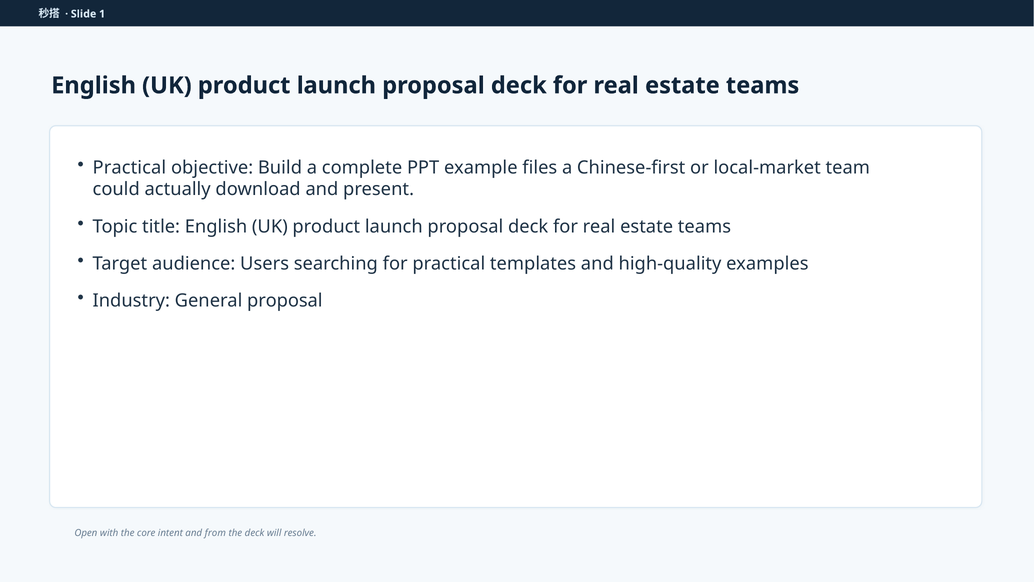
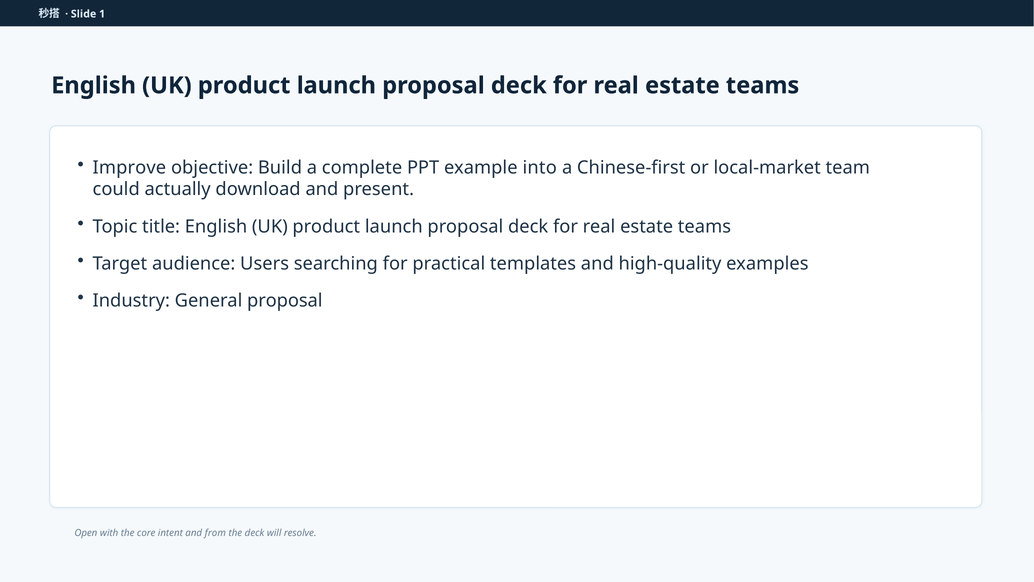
Practical at (129, 167): Practical -> Improve
files: files -> into
